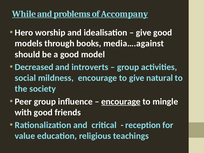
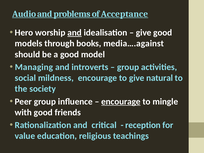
While: While -> Audio
Accompany: Accompany -> Acceptance
and at (75, 33) underline: none -> present
Decreased: Decreased -> Managing
